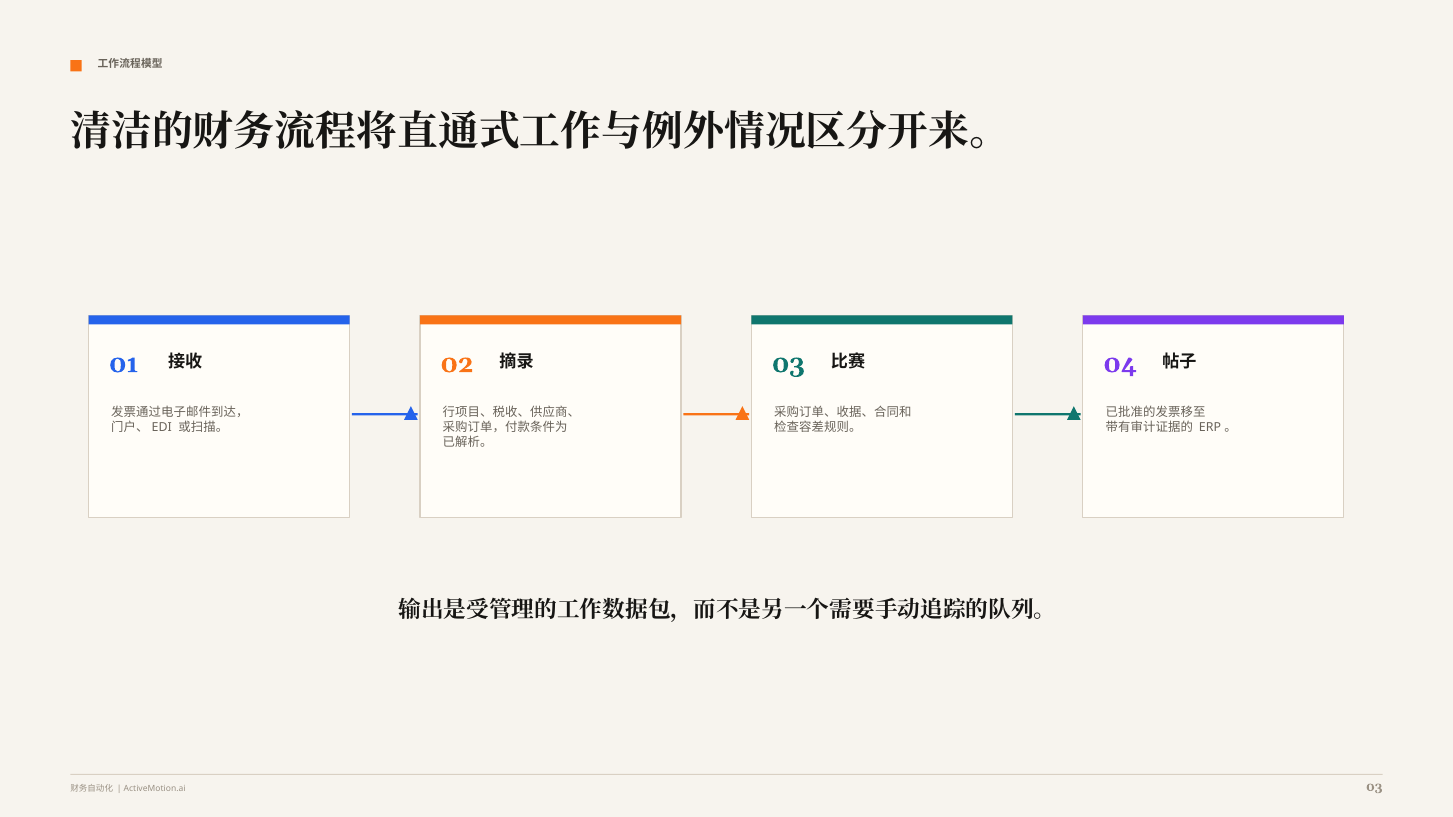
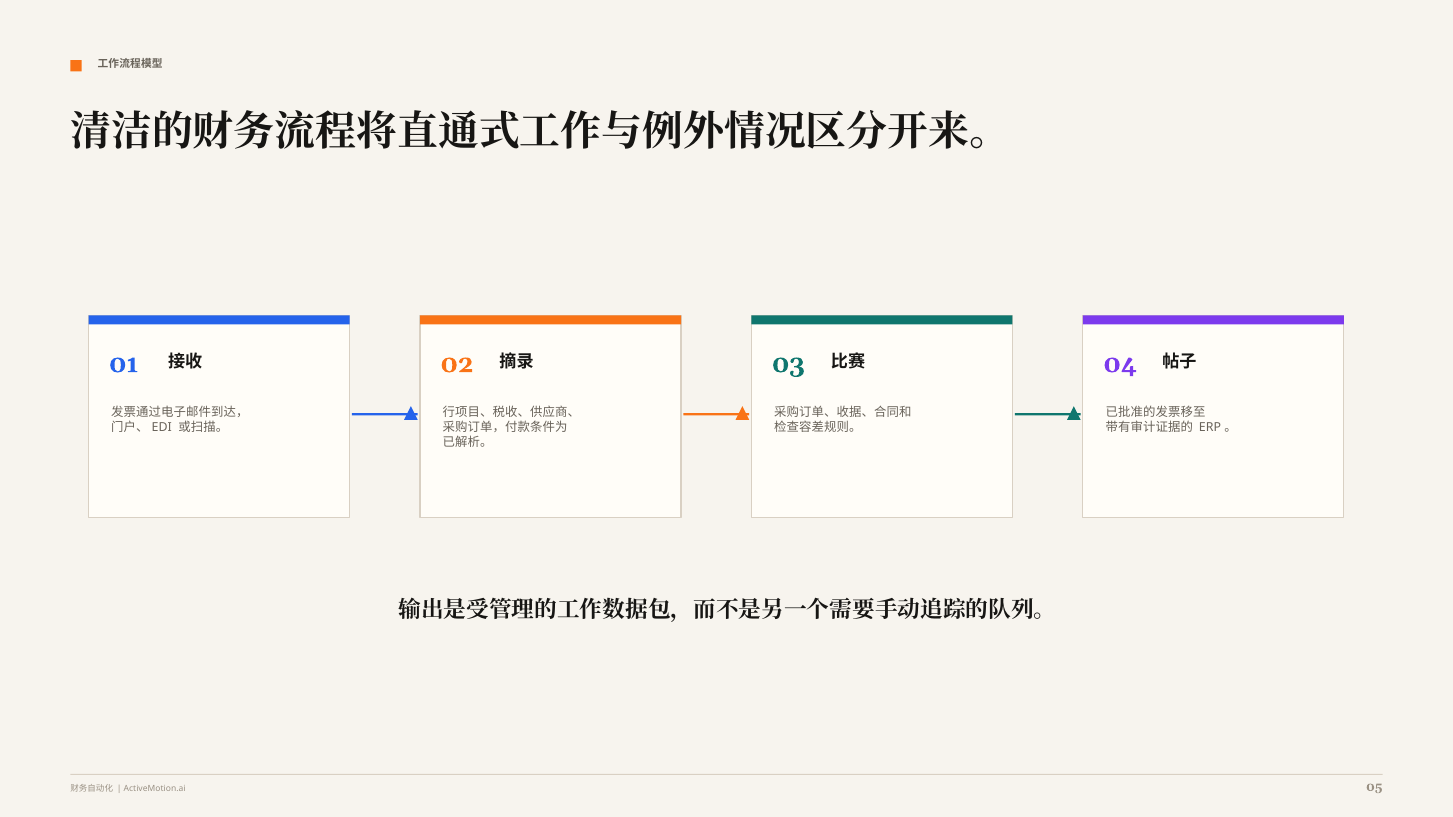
ActiveMotion.ai 03: 03 -> 05
